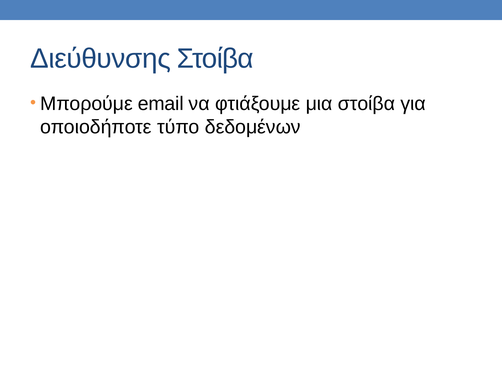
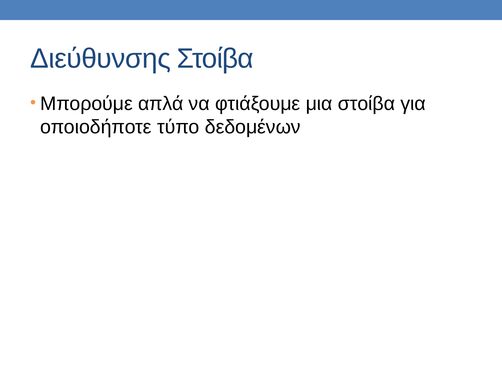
email: email -> απλά
